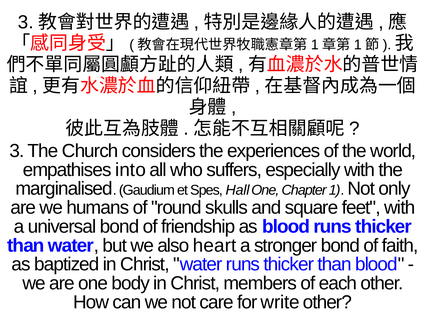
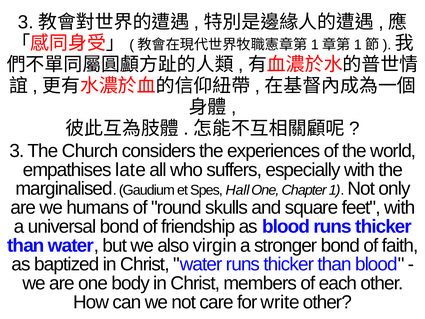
into: into -> late
heart: heart -> virgin
